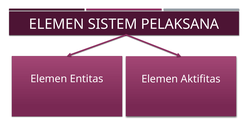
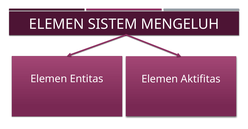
PELAKSANA: PELAKSANA -> MENGELUH
